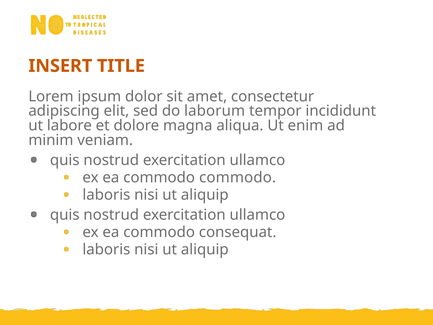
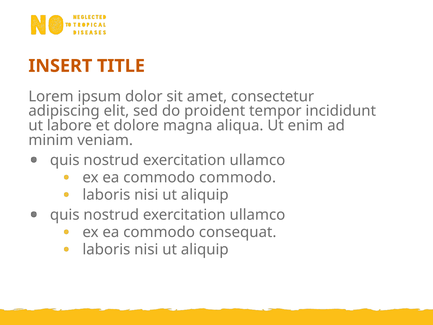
laborum: laborum -> proident
